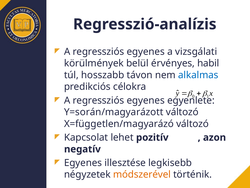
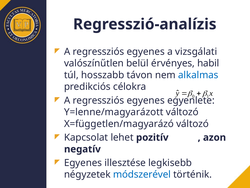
körülmények: körülmények -> valószínűtlen
Y=során/magyarázott: Y=során/magyarázott -> Y=lenne/magyarázott
módszerével colour: orange -> blue
